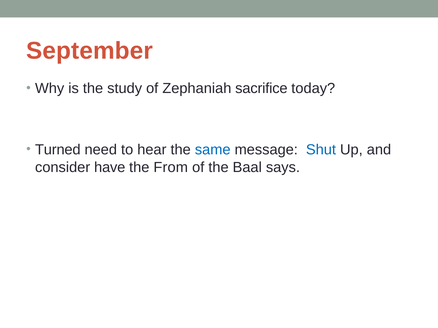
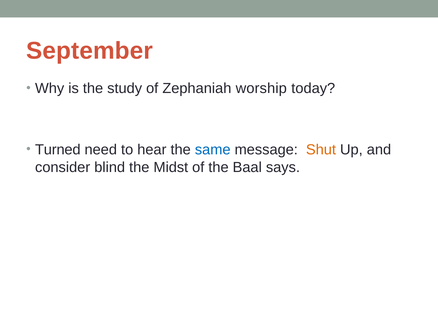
sacrifice: sacrifice -> worship
Shut colour: blue -> orange
have: have -> blind
From: From -> Midst
